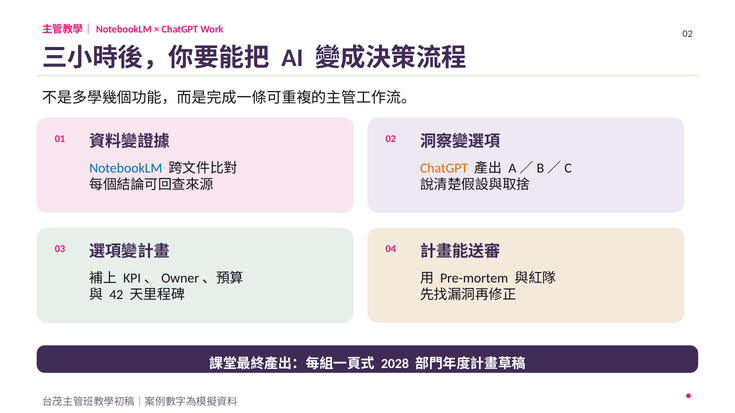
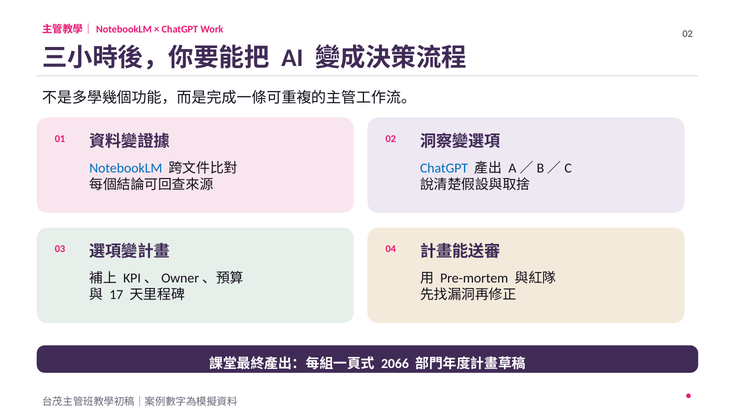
ChatGPT at (444, 168) colour: orange -> blue
42: 42 -> 17
2028: 2028 -> 2066
